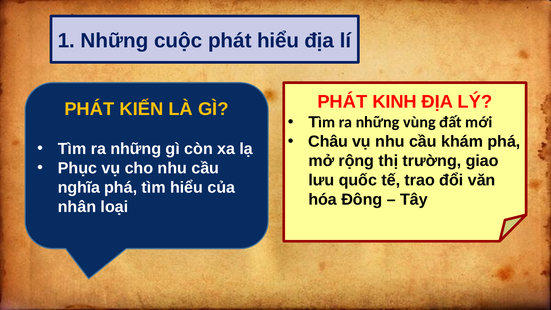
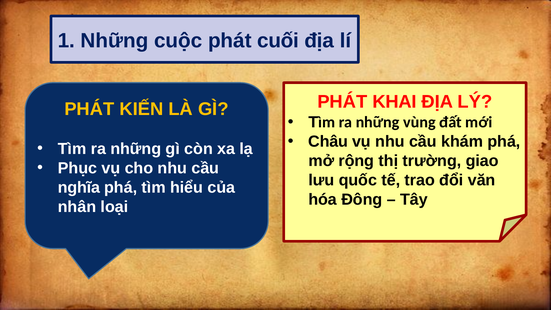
phát hiểu: hiểu -> cuối
KINH: KINH -> KHAI
